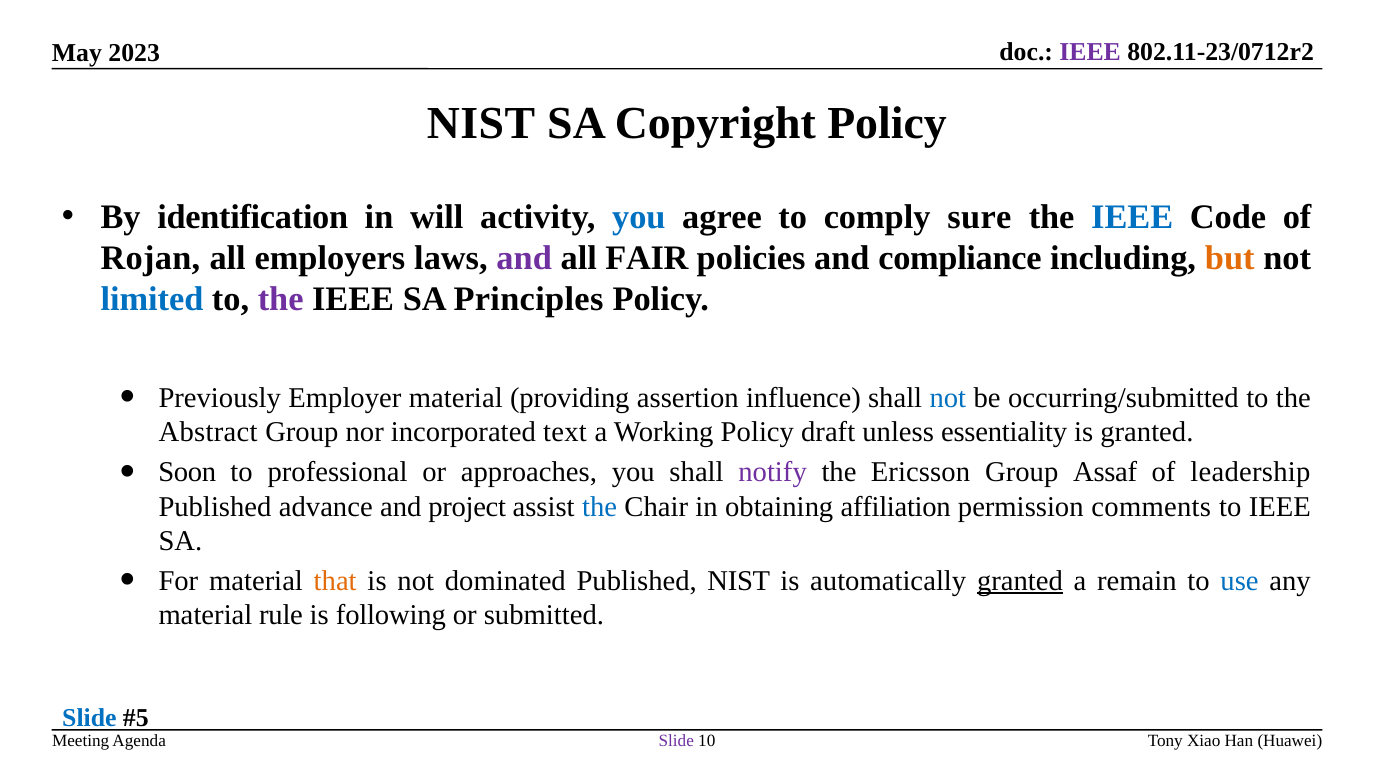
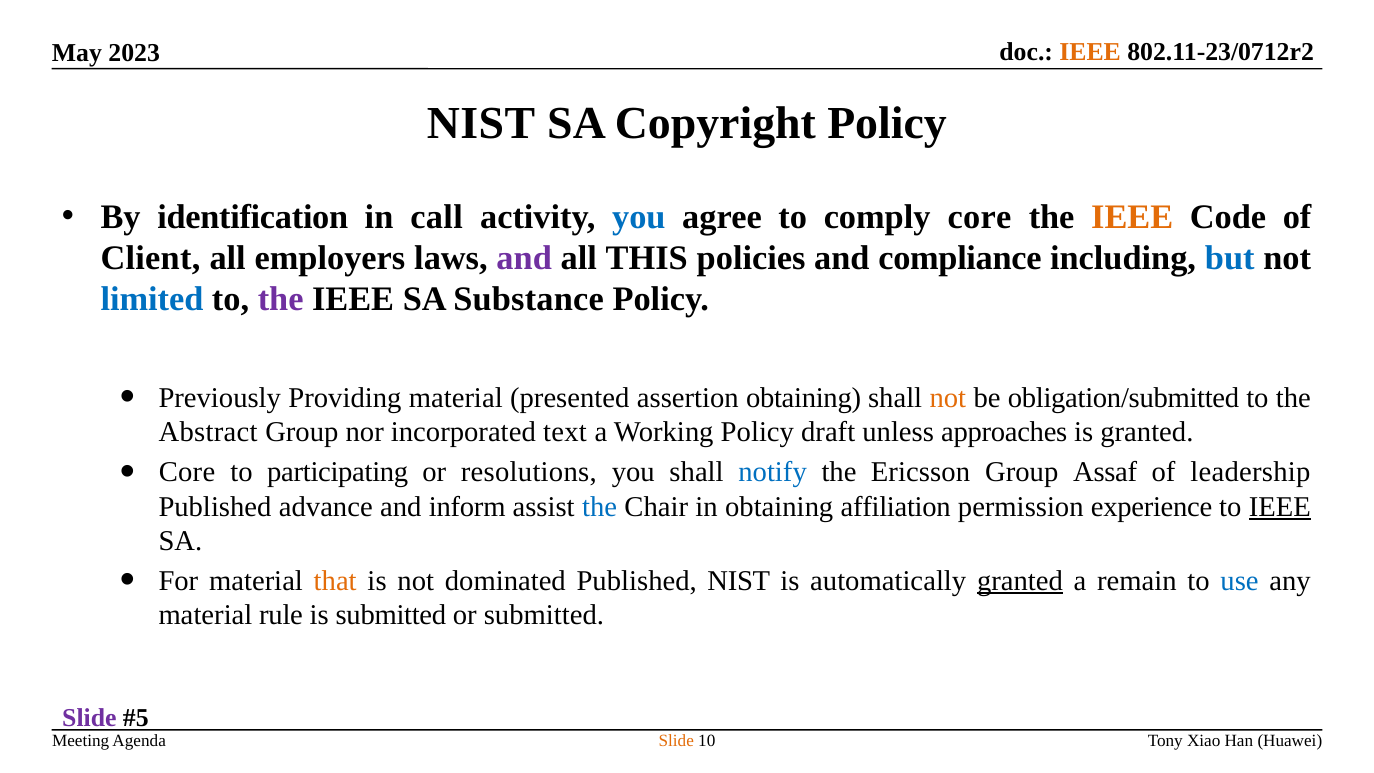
IEEE at (1090, 52) colour: purple -> orange
will: will -> call
comply sure: sure -> core
IEEE at (1132, 217) colour: blue -> orange
Rojan: Rojan -> Client
FAIR: FAIR -> THIS
but colour: orange -> blue
Principles: Principles -> Substance
Employer: Employer -> Providing
providing: providing -> presented
assertion influence: influence -> obtaining
not at (948, 398) colour: blue -> orange
occurring/submitted: occurring/submitted -> obligation/submitted
essentiality: essentiality -> approaches
Soon at (187, 472): Soon -> Core
professional: professional -> participating
approaches: approaches -> resolutions
notify colour: purple -> blue
project: project -> inform
comments: comments -> experience
IEEE at (1280, 506) underline: none -> present
is following: following -> submitted
Slide at (89, 718) colour: blue -> purple
Slide at (676, 741) colour: purple -> orange
